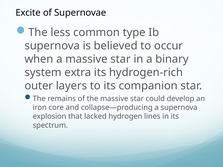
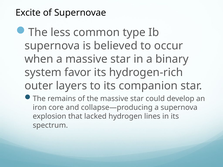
extra: extra -> favor
